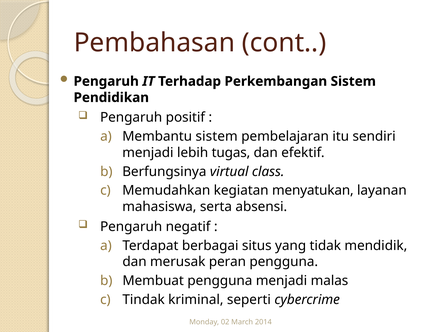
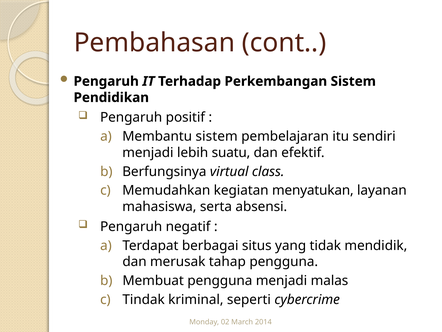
tugas: tugas -> suatu
peran: peran -> tahap
